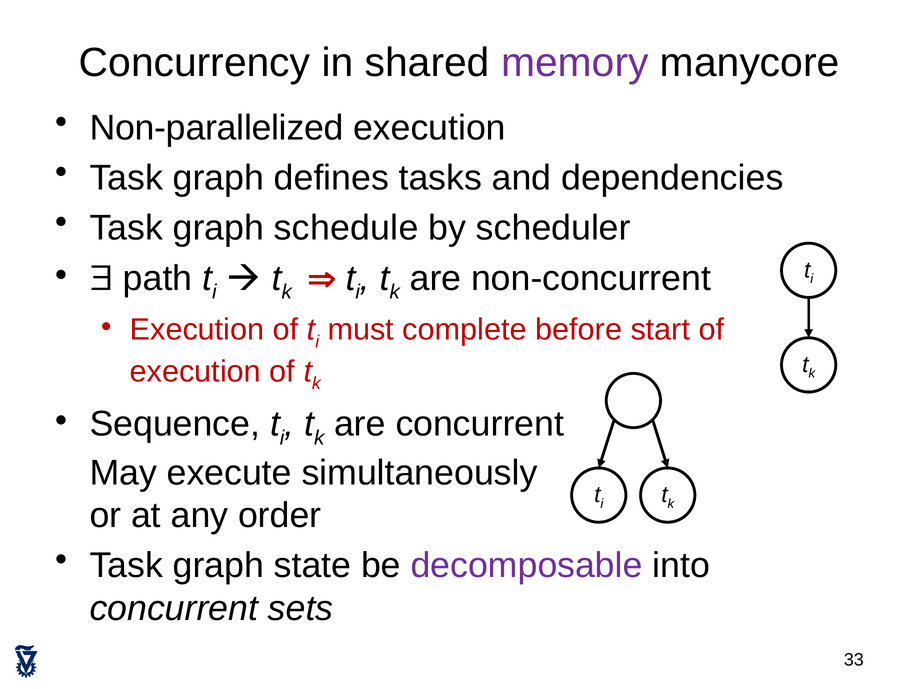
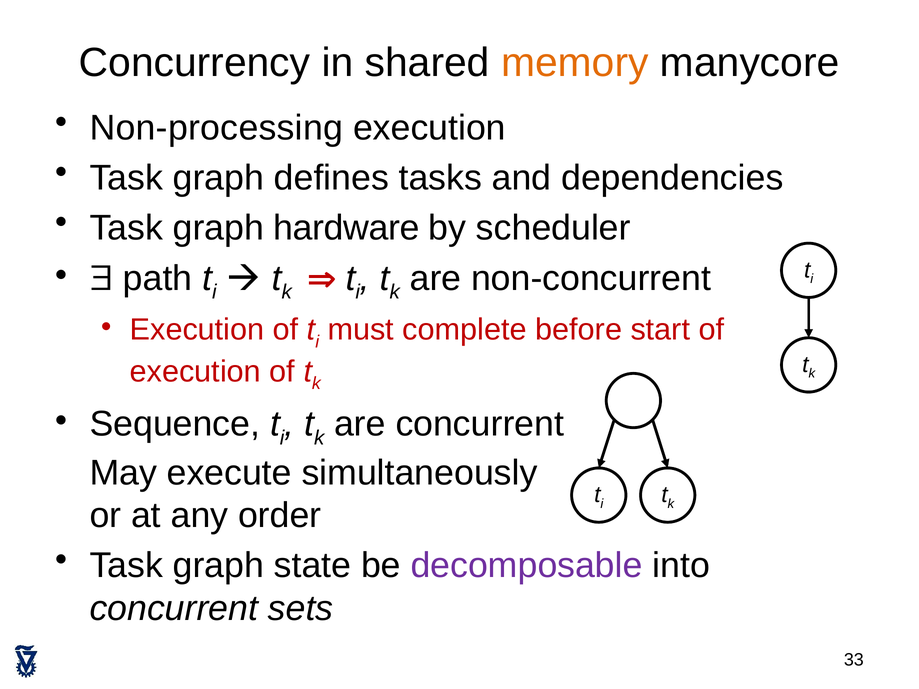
memory colour: purple -> orange
Non-parallelized: Non-parallelized -> Non-processing
schedule: schedule -> hardware
